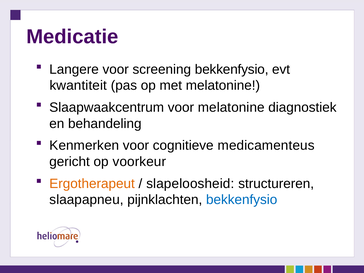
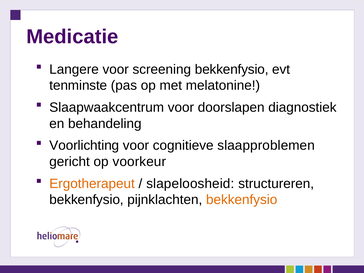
kwantiteit: kwantiteit -> tenminste
voor melatonine: melatonine -> doorslapen
Kenmerken: Kenmerken -> Voorlichting
medicamenteus: medicamenteus -> slaapproblemen
slaapapneu at (87, 200): slaapapneu -> bekkenfysio
bekkenfysio at (242, 200) colour: blue -> orange
